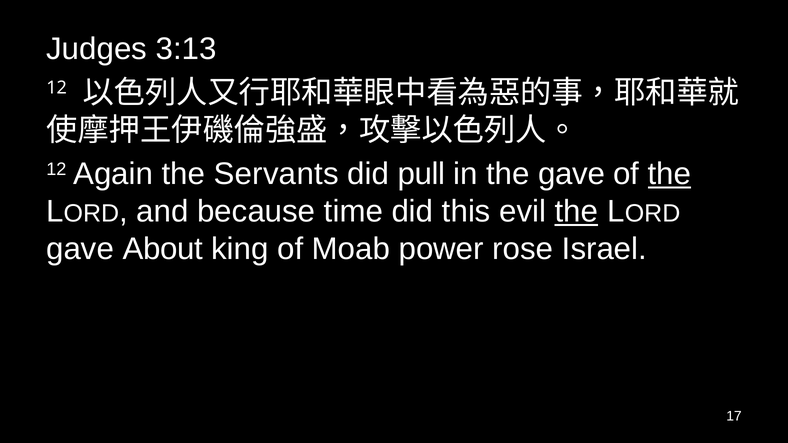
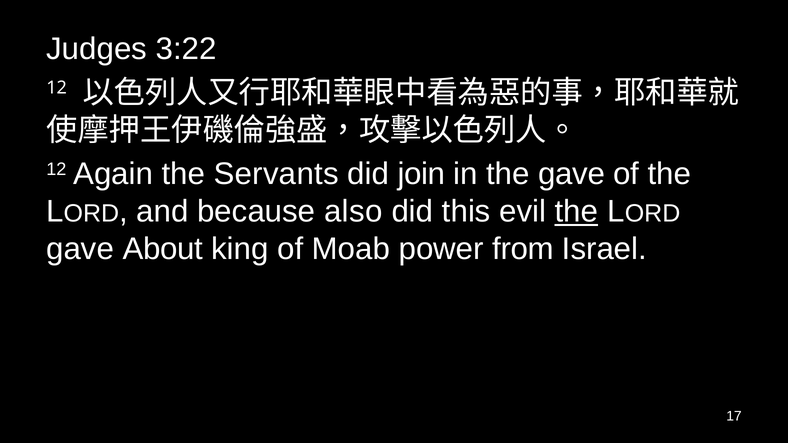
3:13: 3:13 -> 3:22
pull: pull -> join
the at (669, 174) underline: present -> none
time: time -> also
rose: rose -> from
